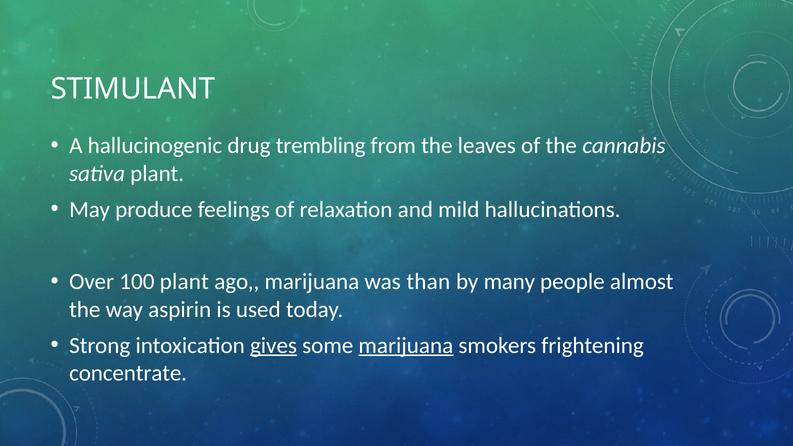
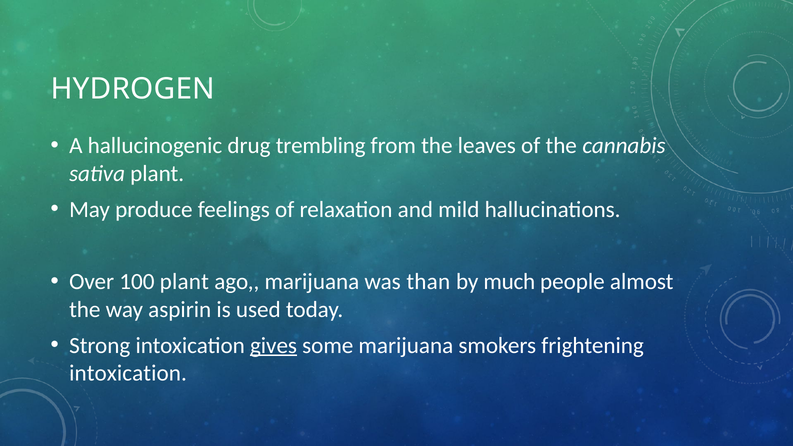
STIMULANT: STIMULANT -> HYDROGEN
many: many -> much
marijuana at (406, 346) underline: present -> none
concentrate at (128, 373): concentrate -> intoxication
